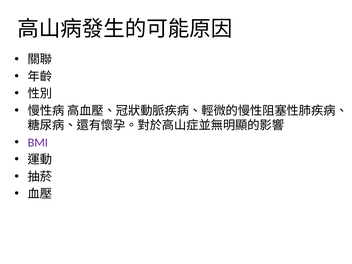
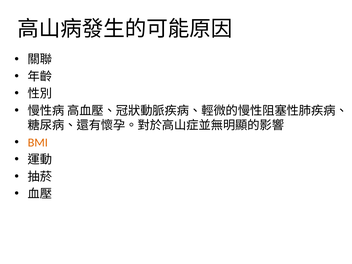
BMI colour: purple -> orange
